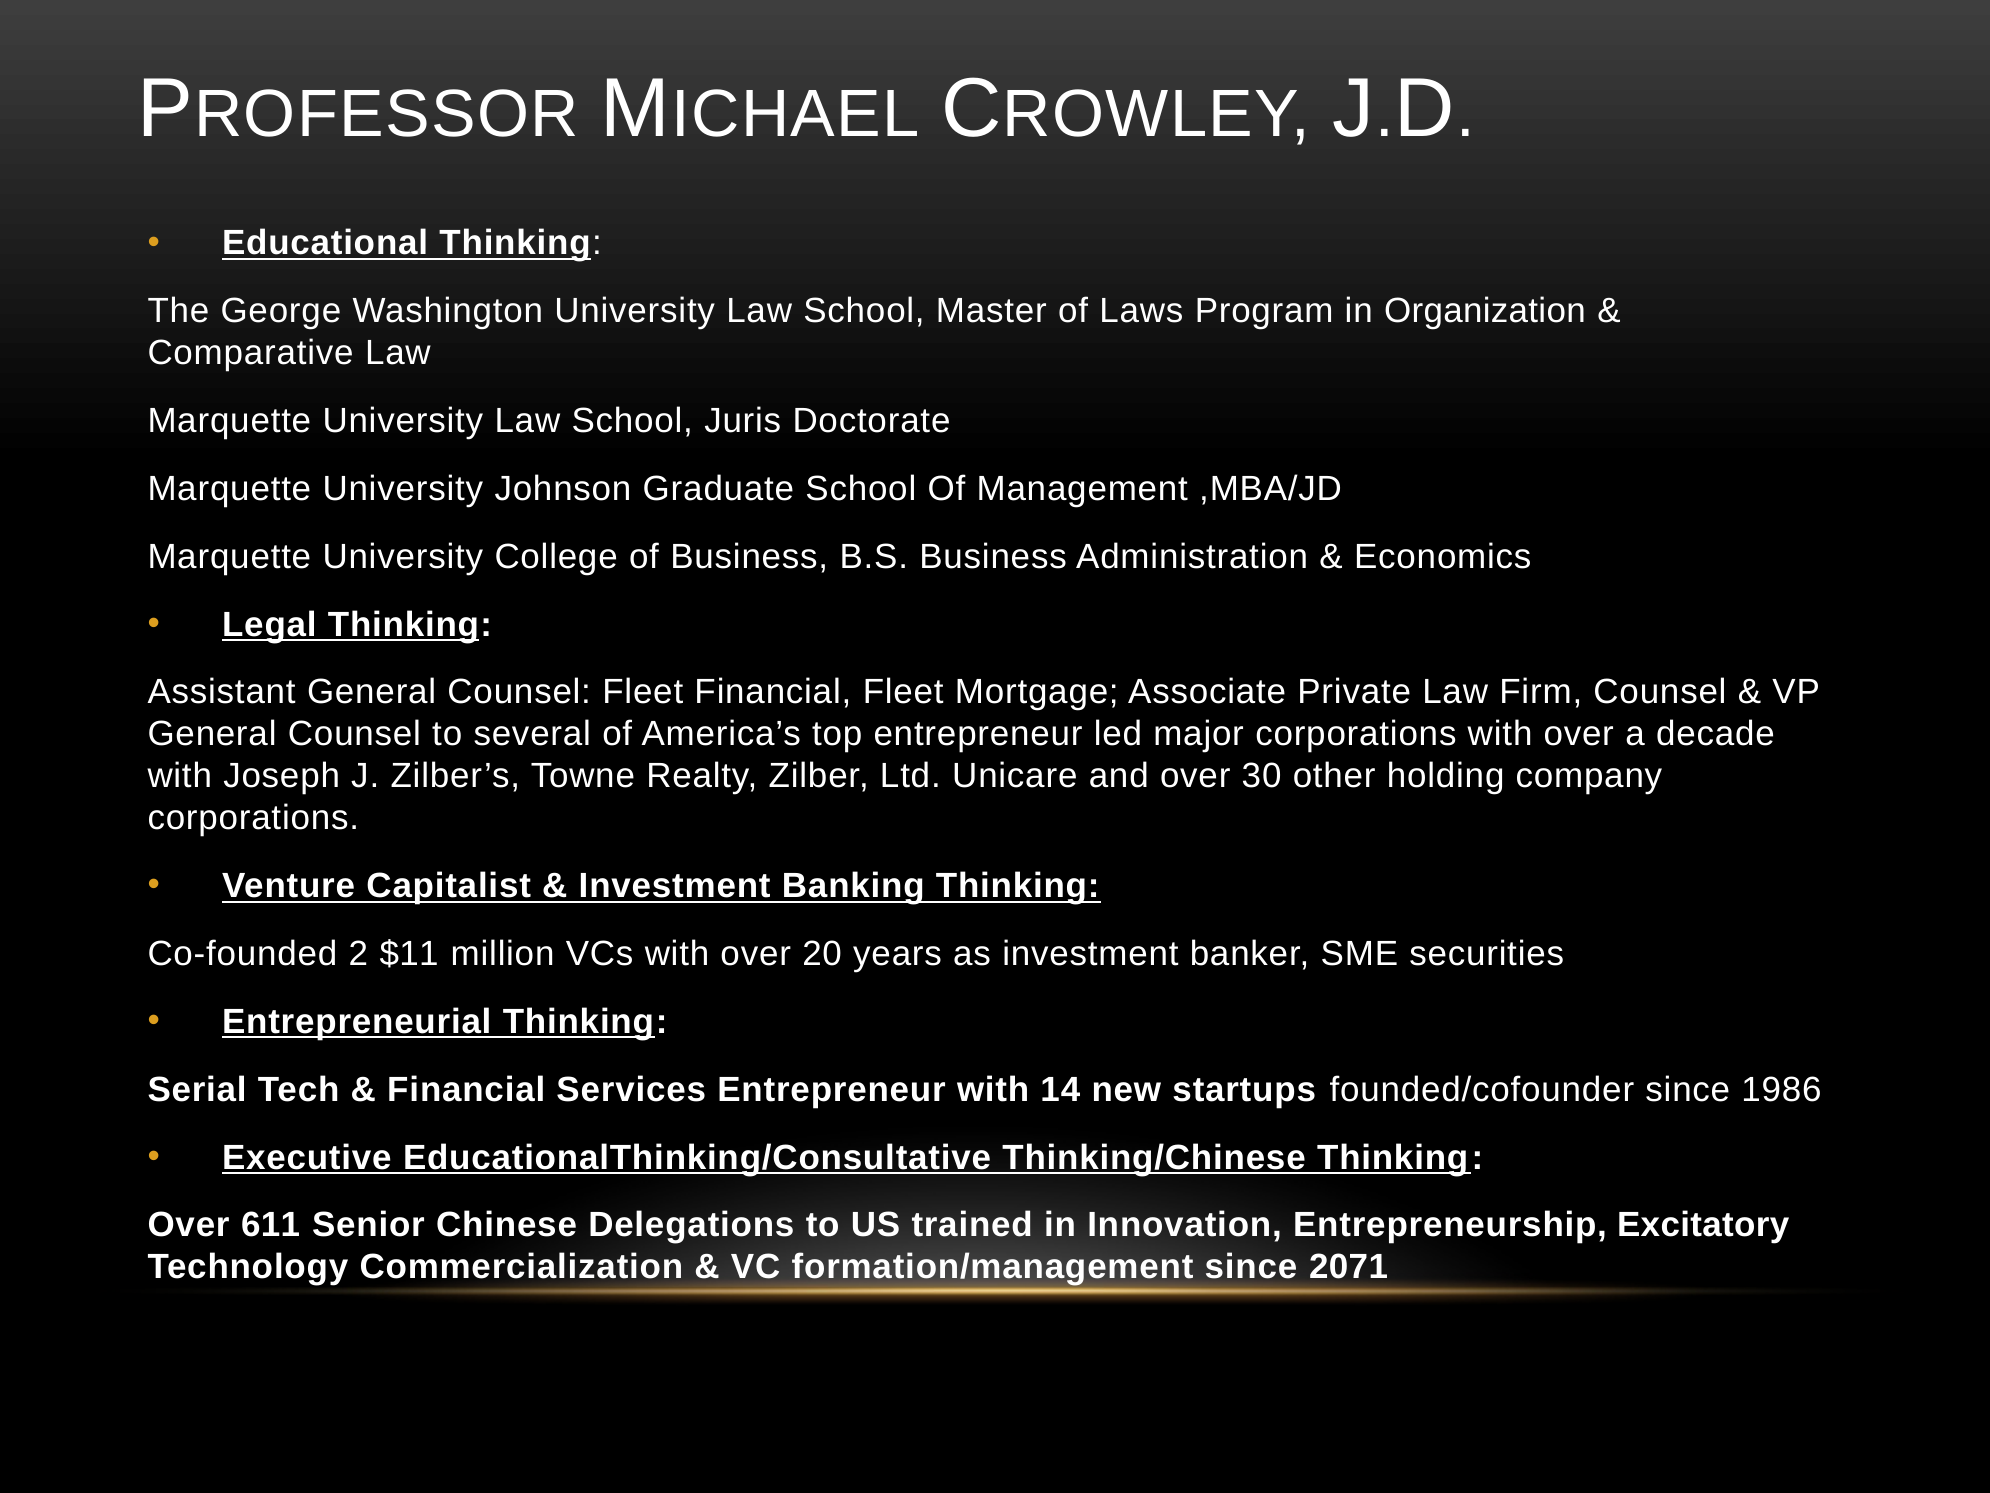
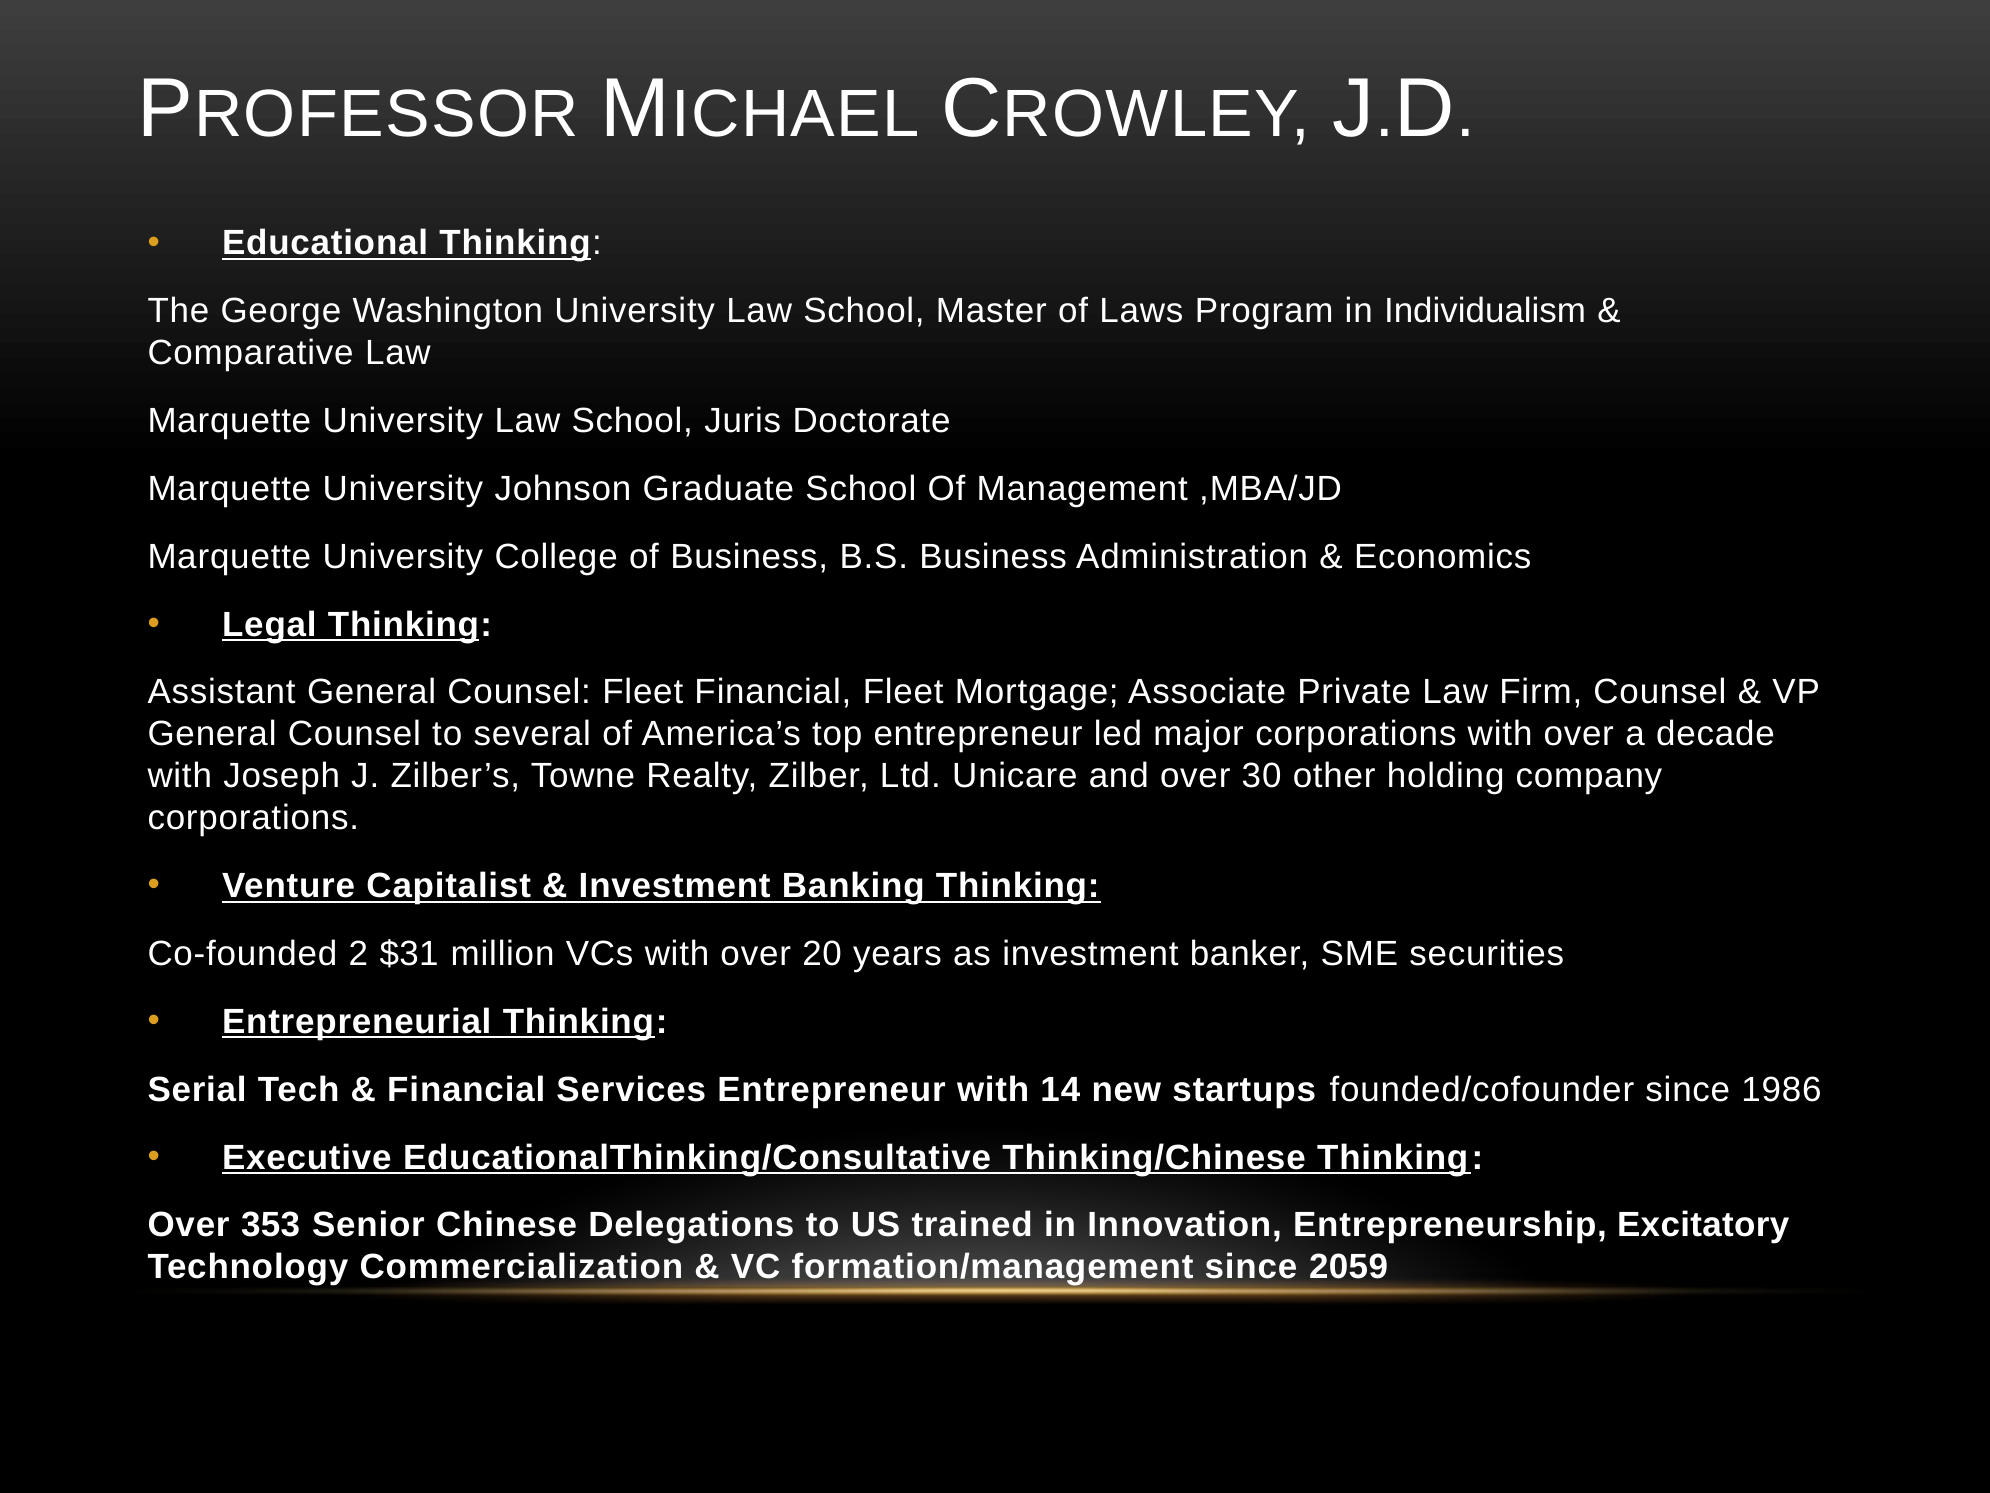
Organization: Organization -> Individualism
$11: $11 -> $31
611: 611 -> 353
2071: 2071 -> 2059
